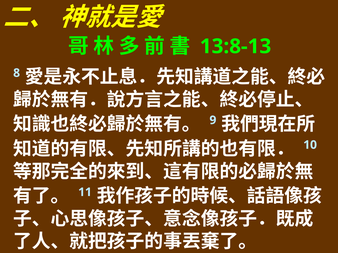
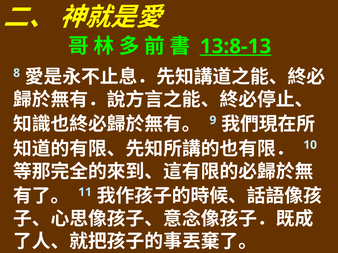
13:8-13 underline: none -> present
